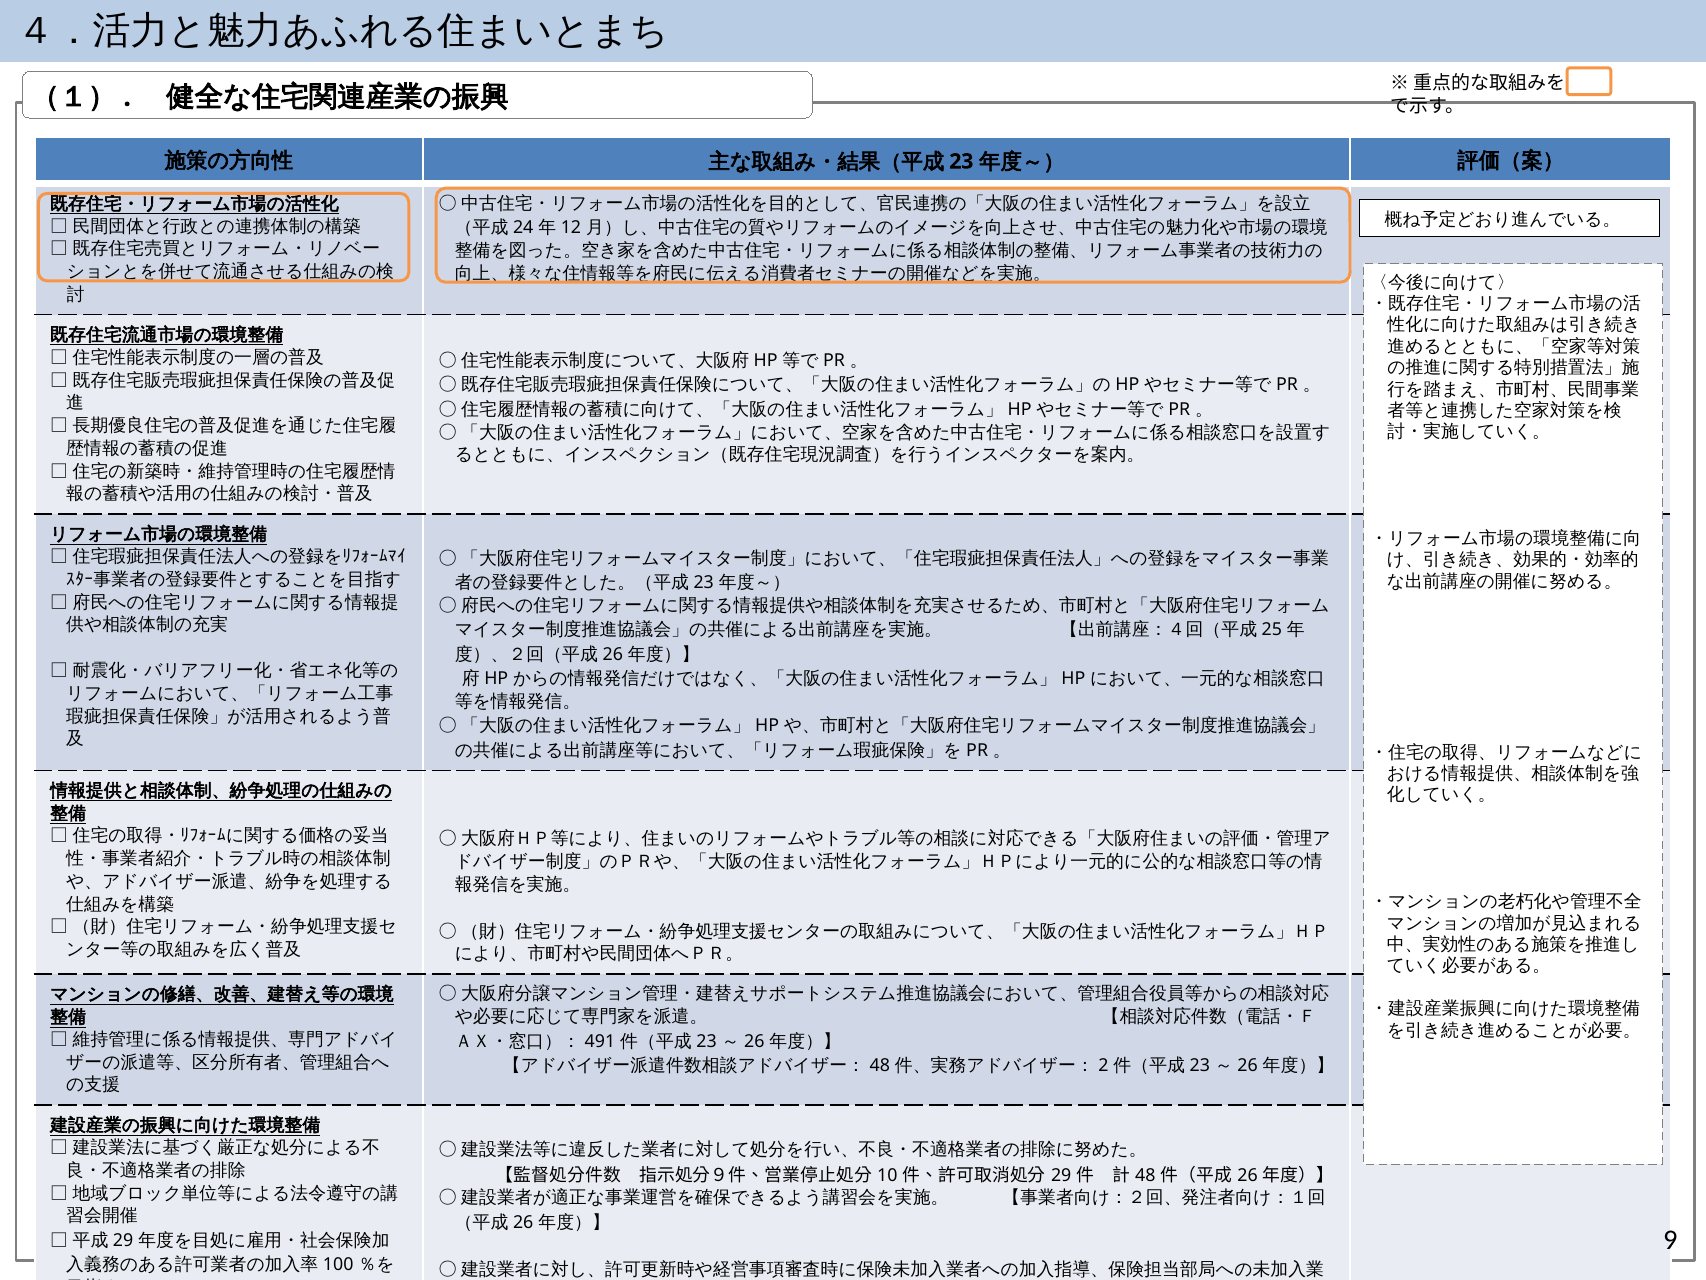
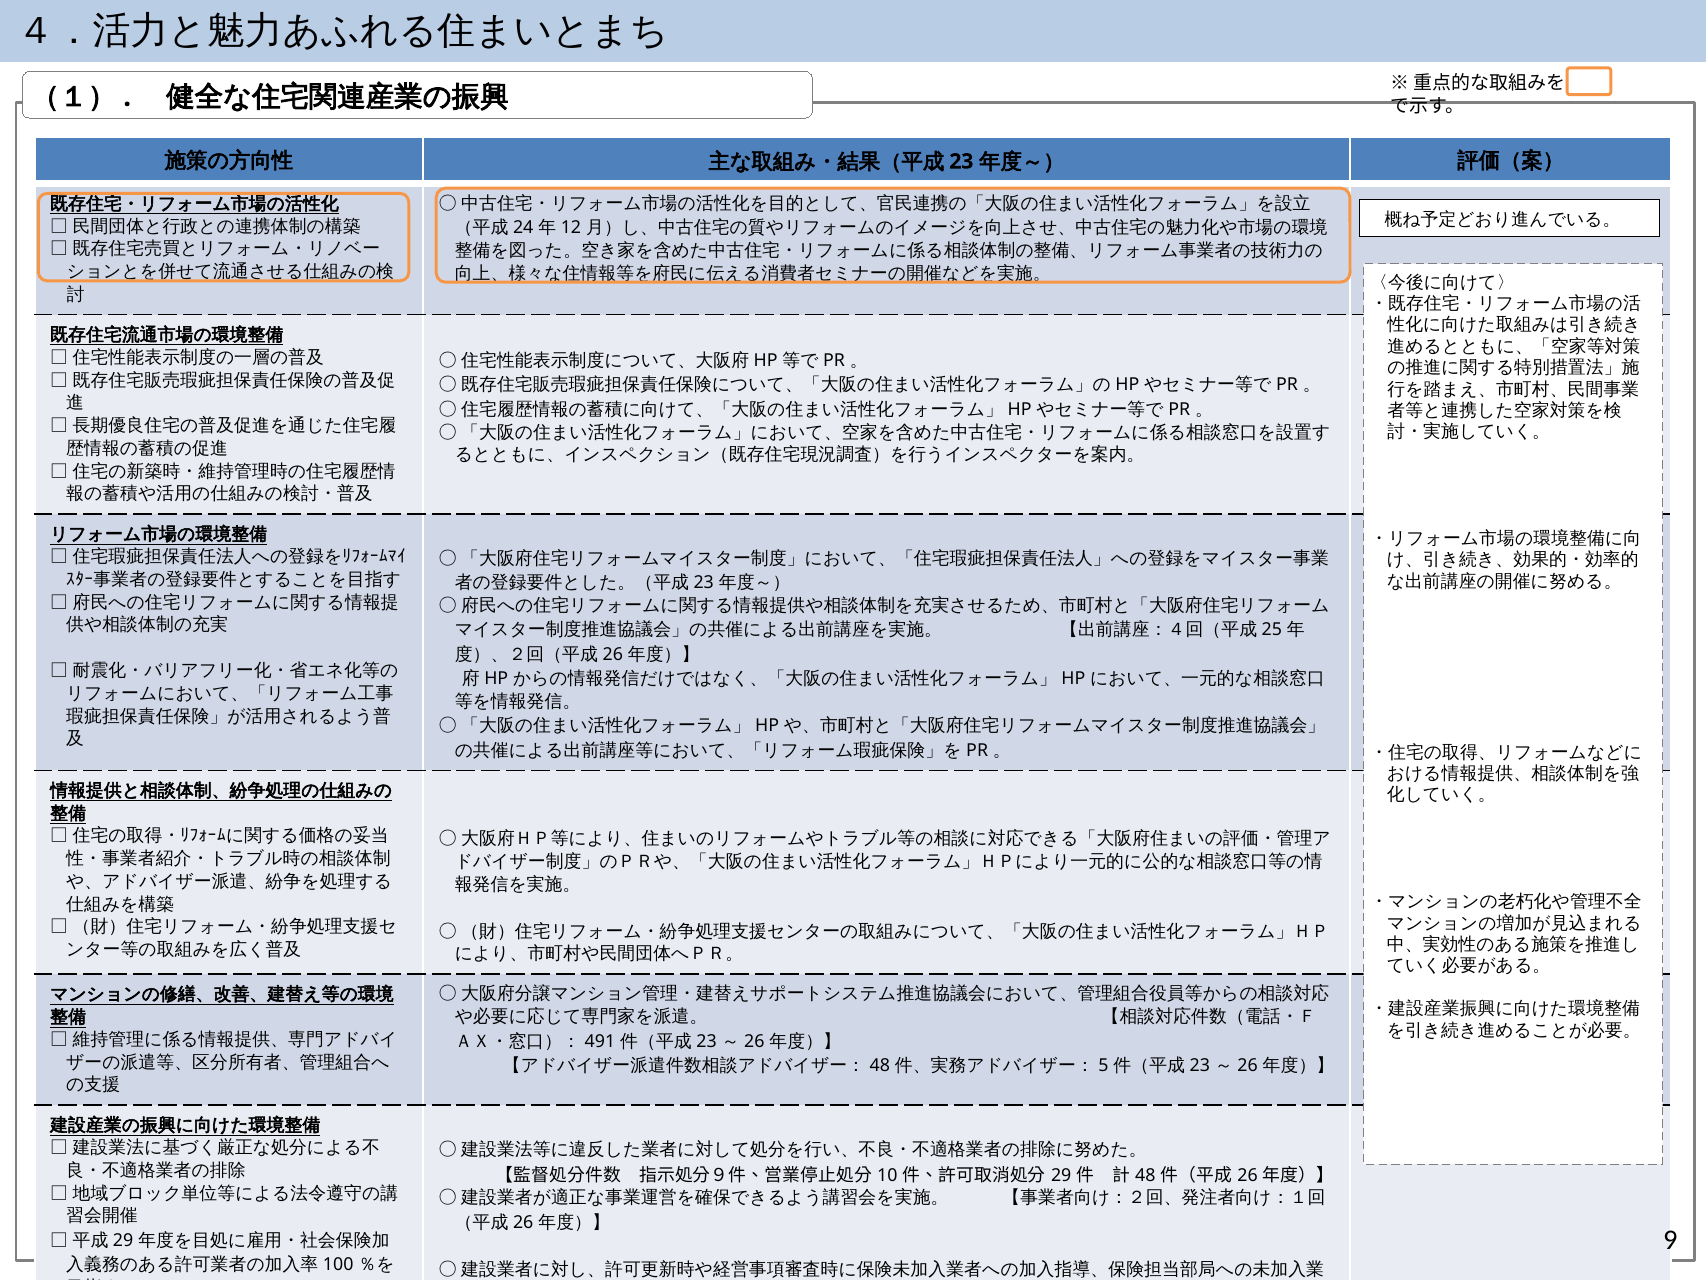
2: 2 -> 5
